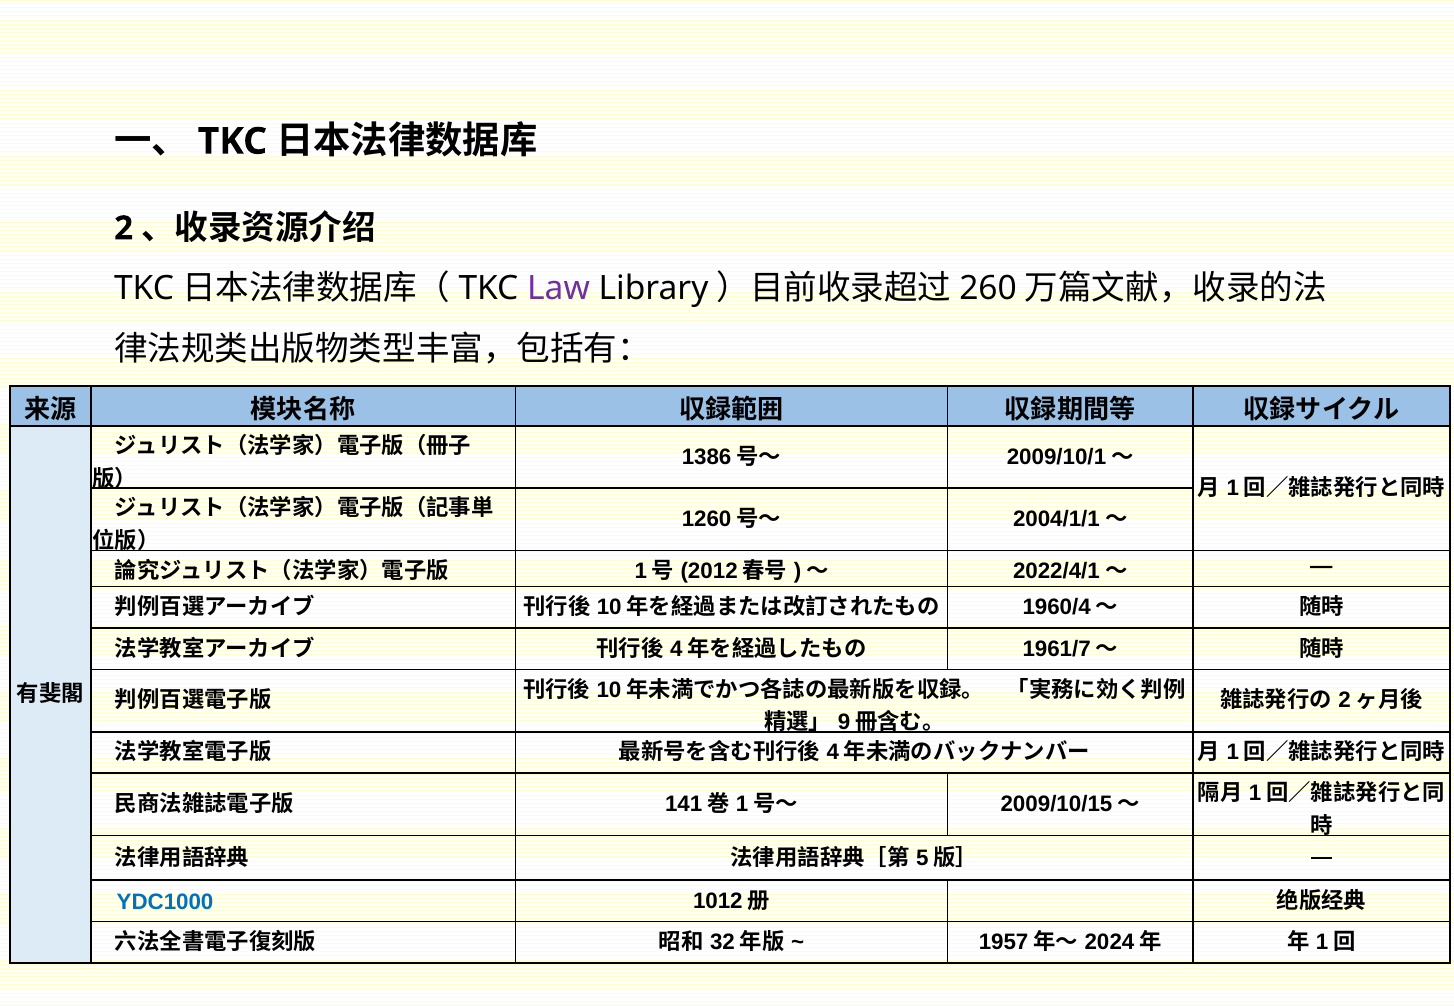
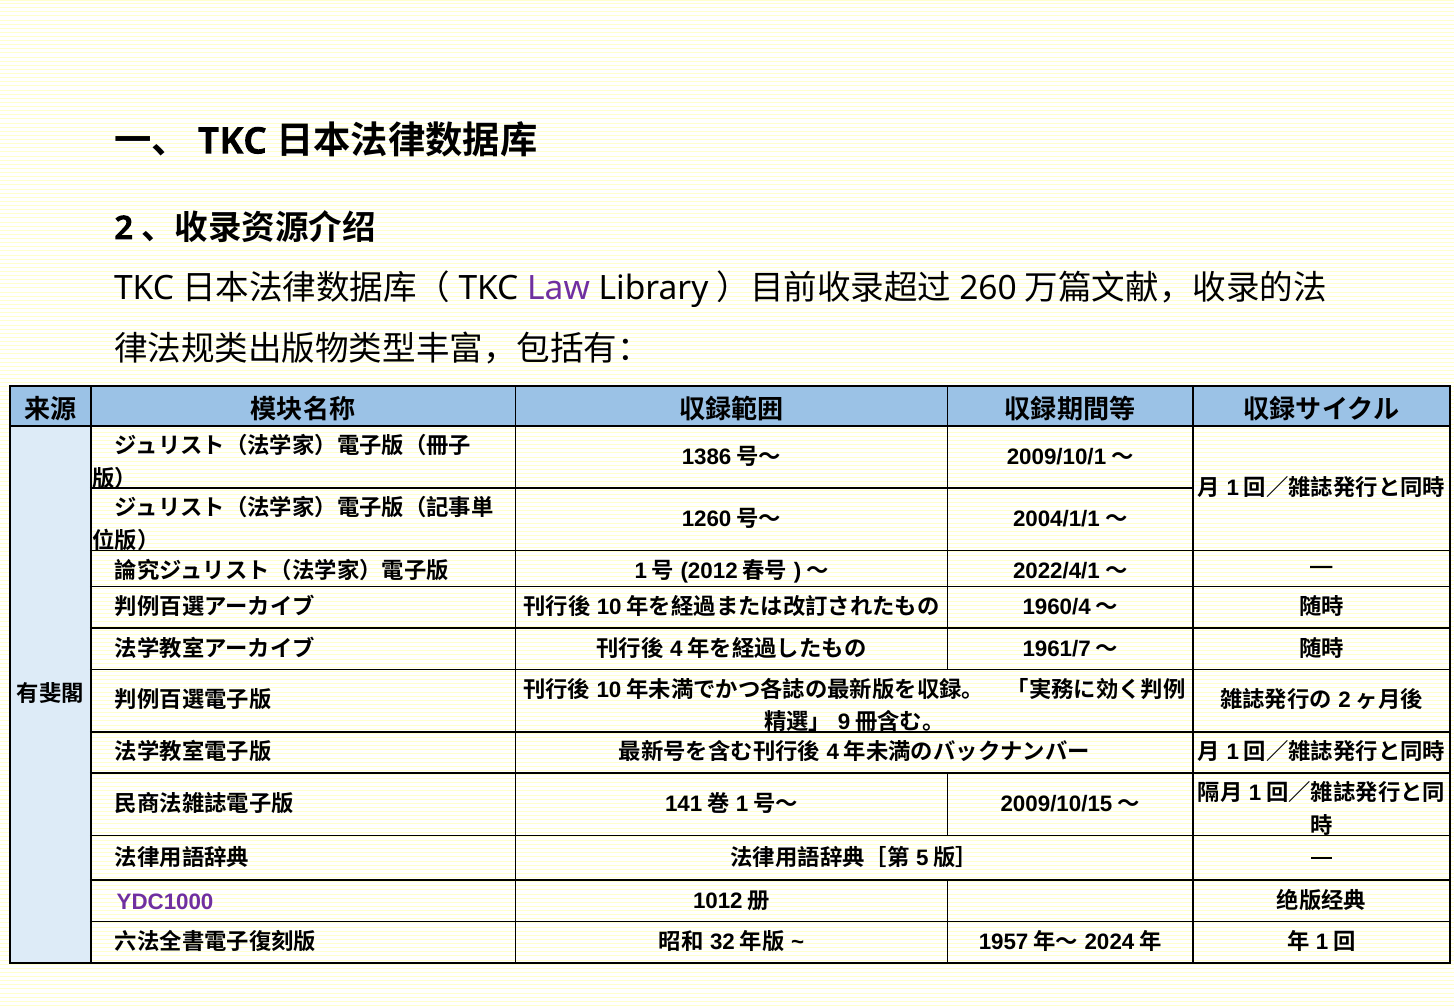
YDC1000 colour: blue -> purple
